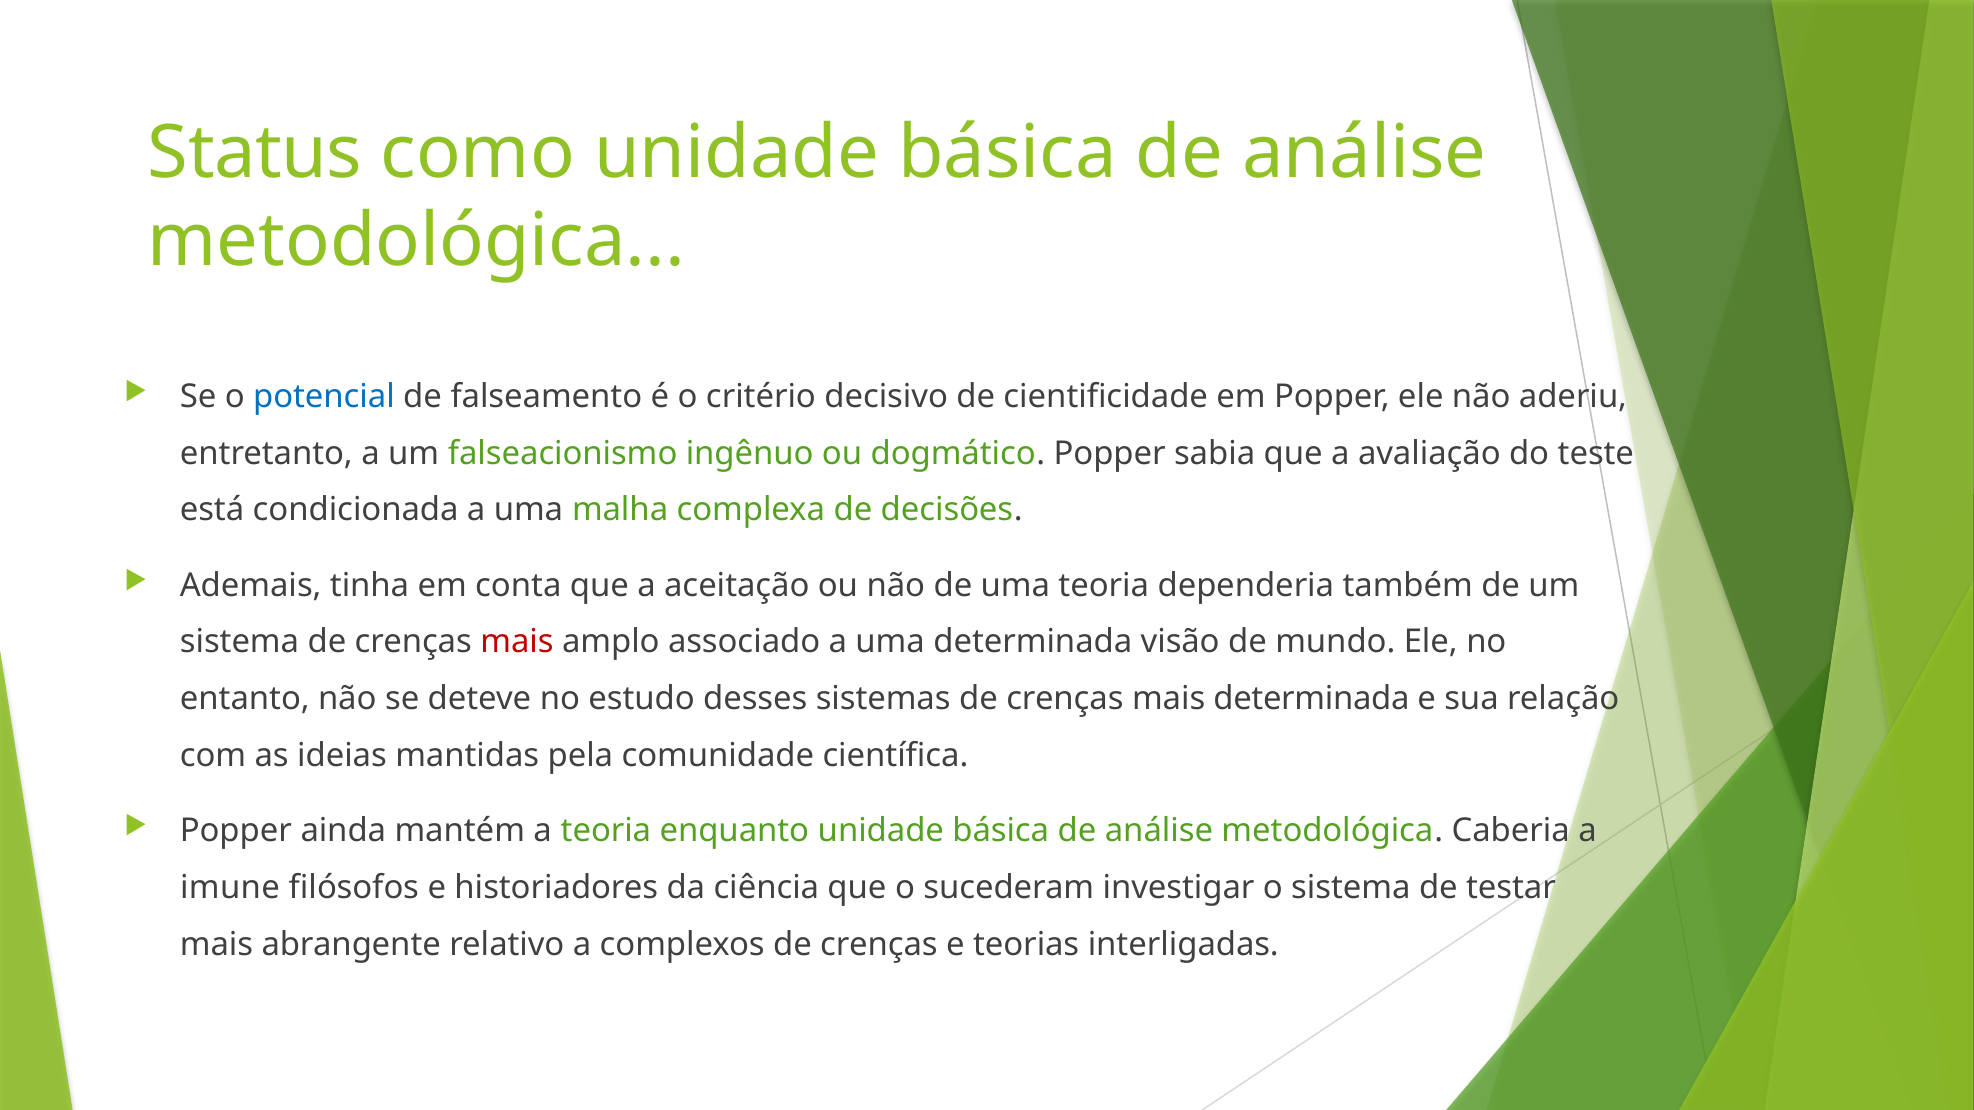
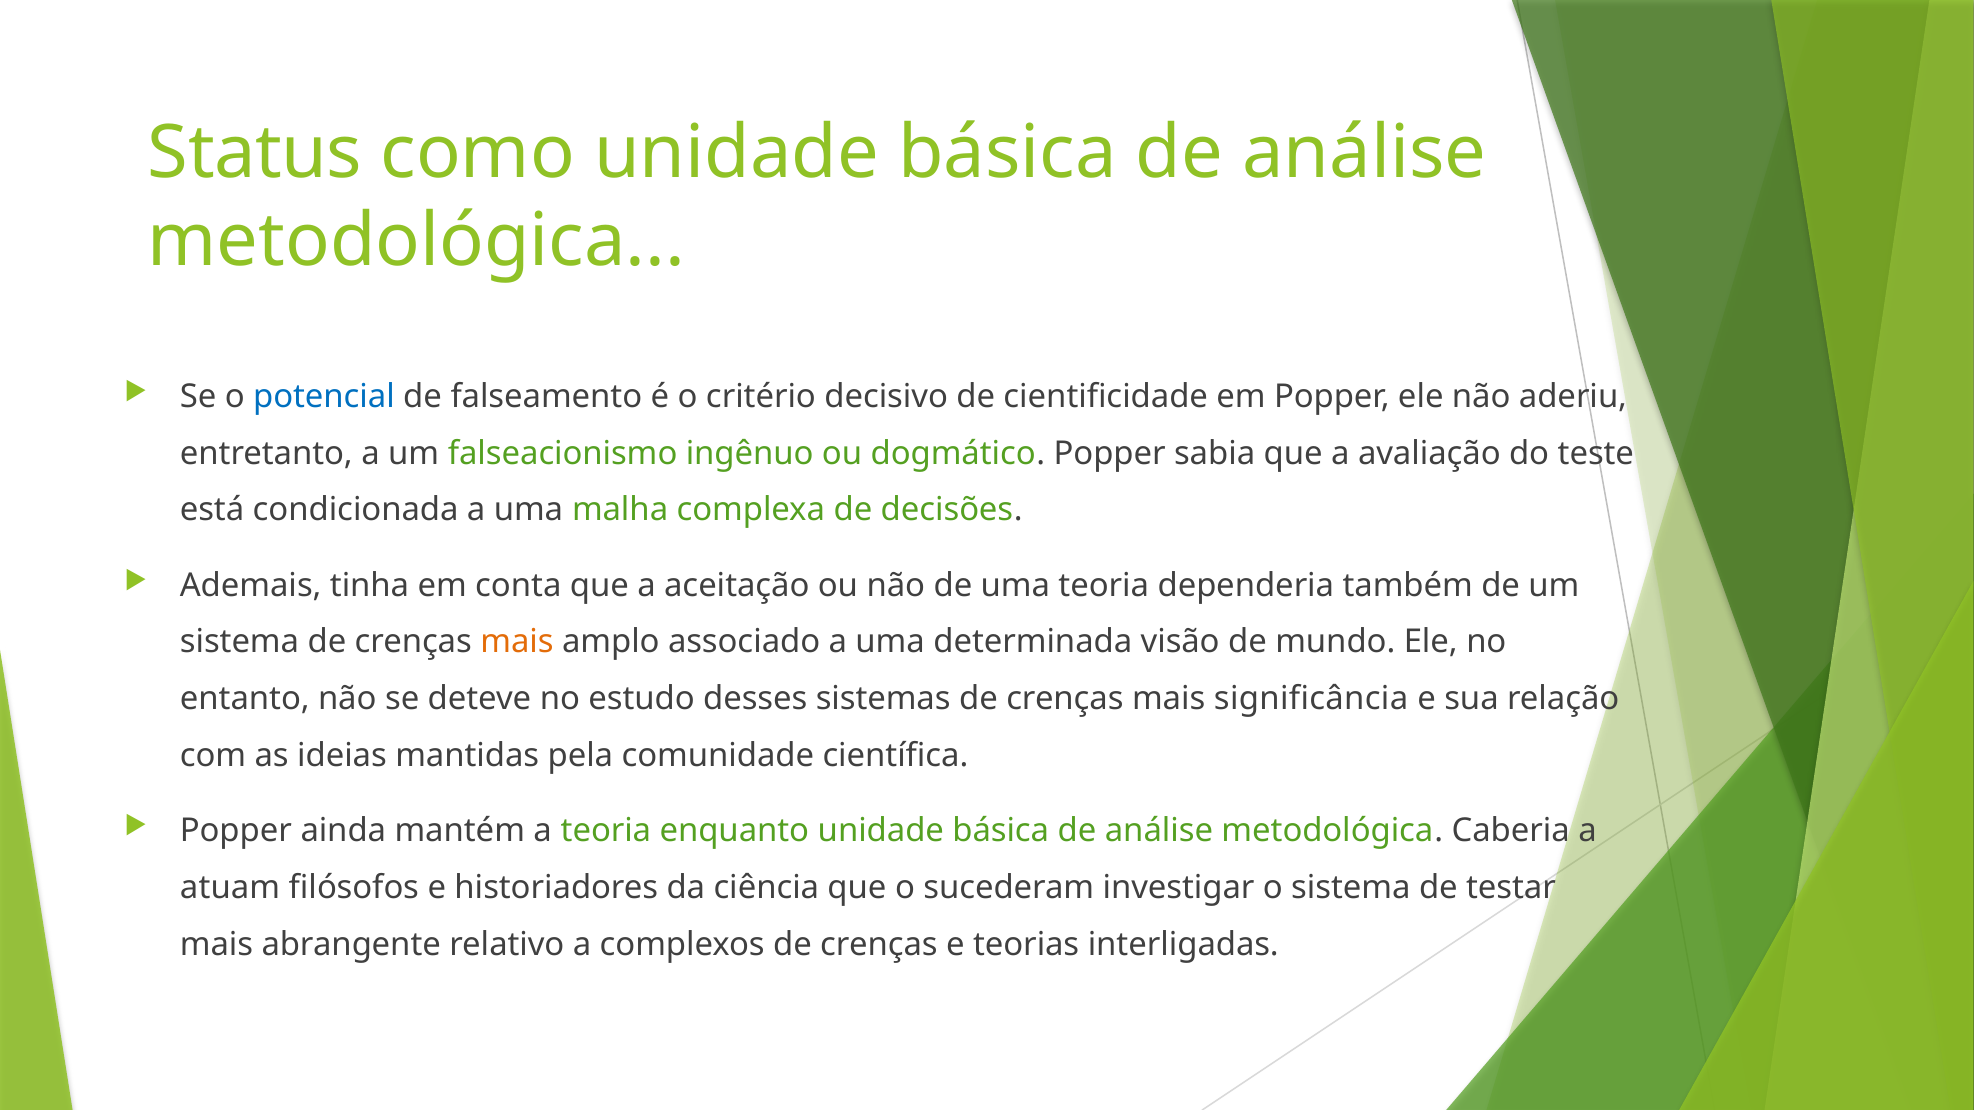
mais at (517, 642) colour: red -> orange
mais determinada: determinada -> significância
imune: imune -> atuam
